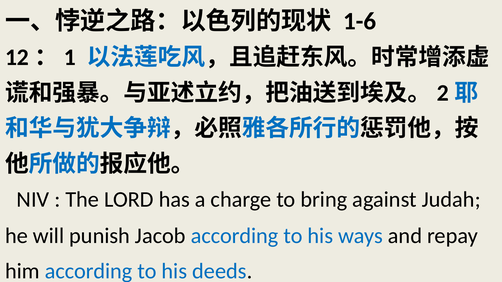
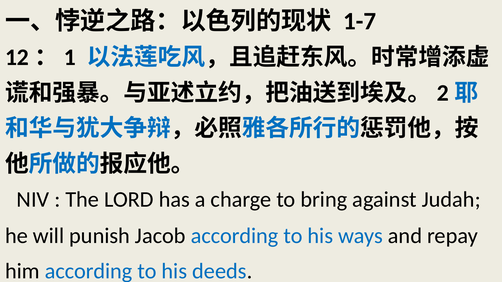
1-6: 1-6 -> 1-7
